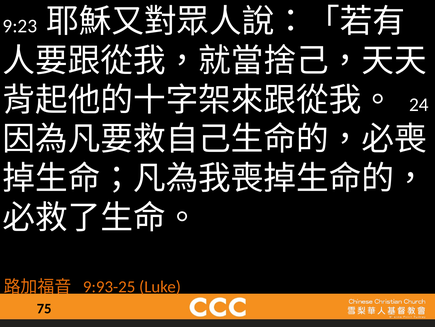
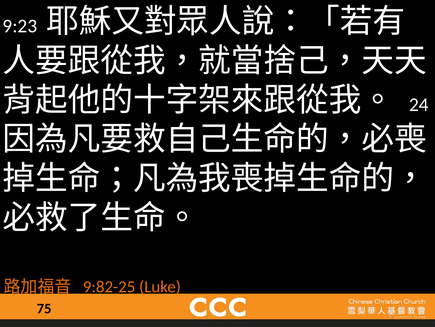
9:93-25: 9:93-25 -> 9:82-25
